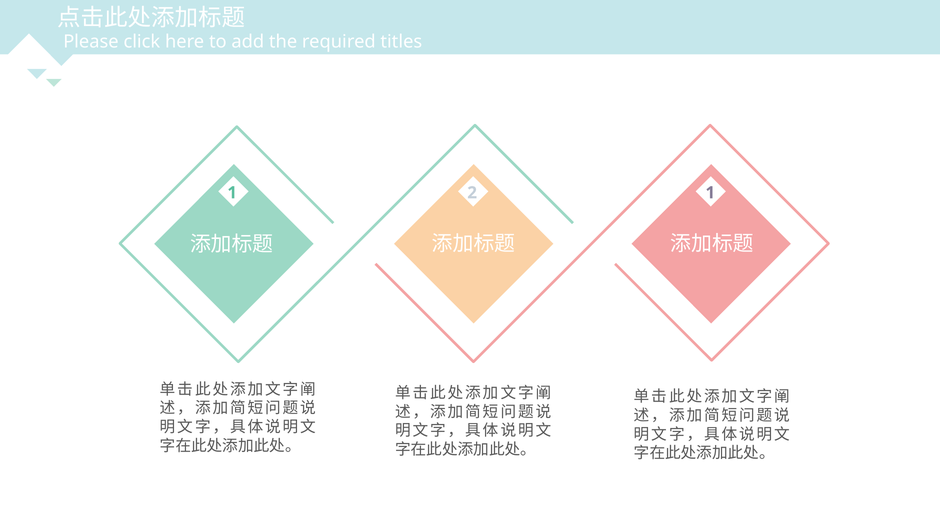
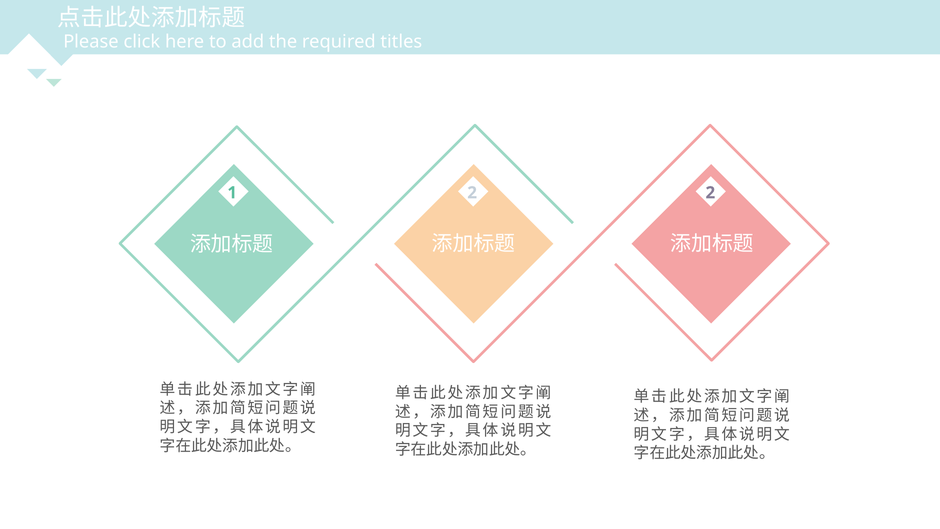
2 1: 1 -> 2
